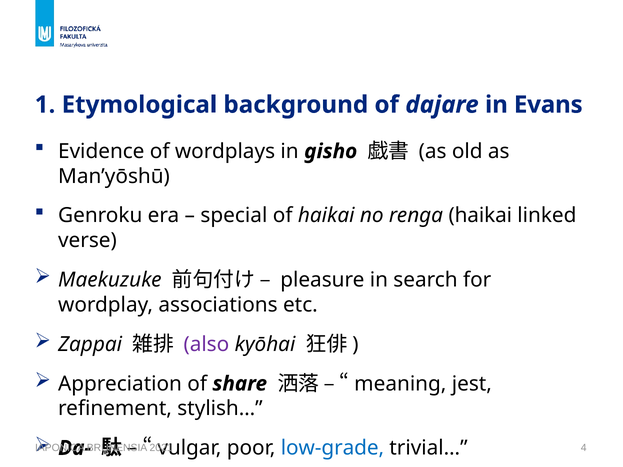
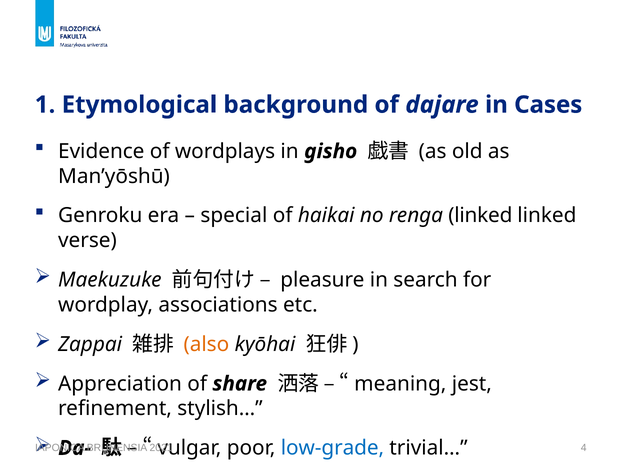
Evans: Evans -> Cases
renga haikai: haikai -> linked
also colour: purple -> orange
